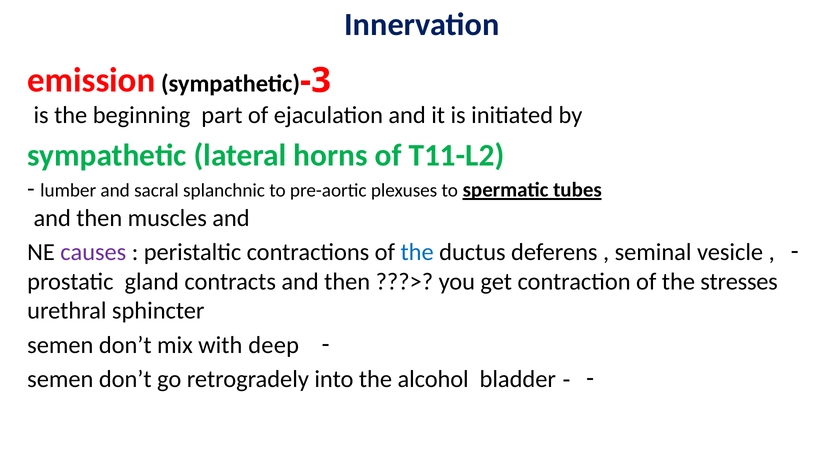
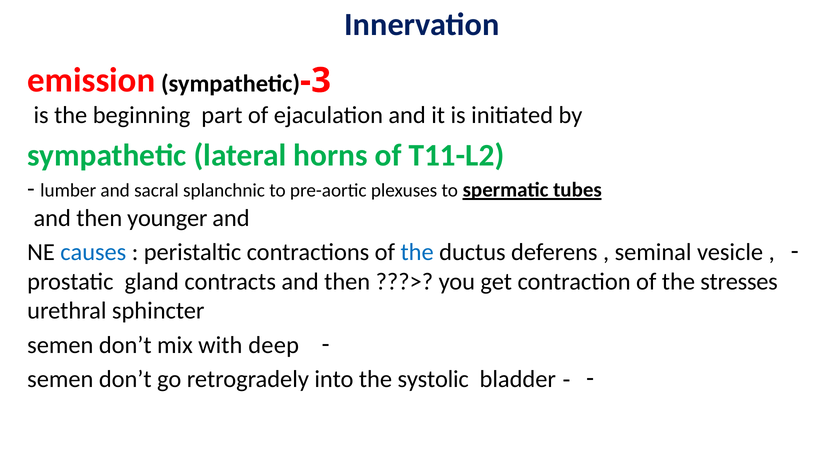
muscles: muscles -> younger
causes colour: purple -> blue
alcohol: alcohol -> systolic
